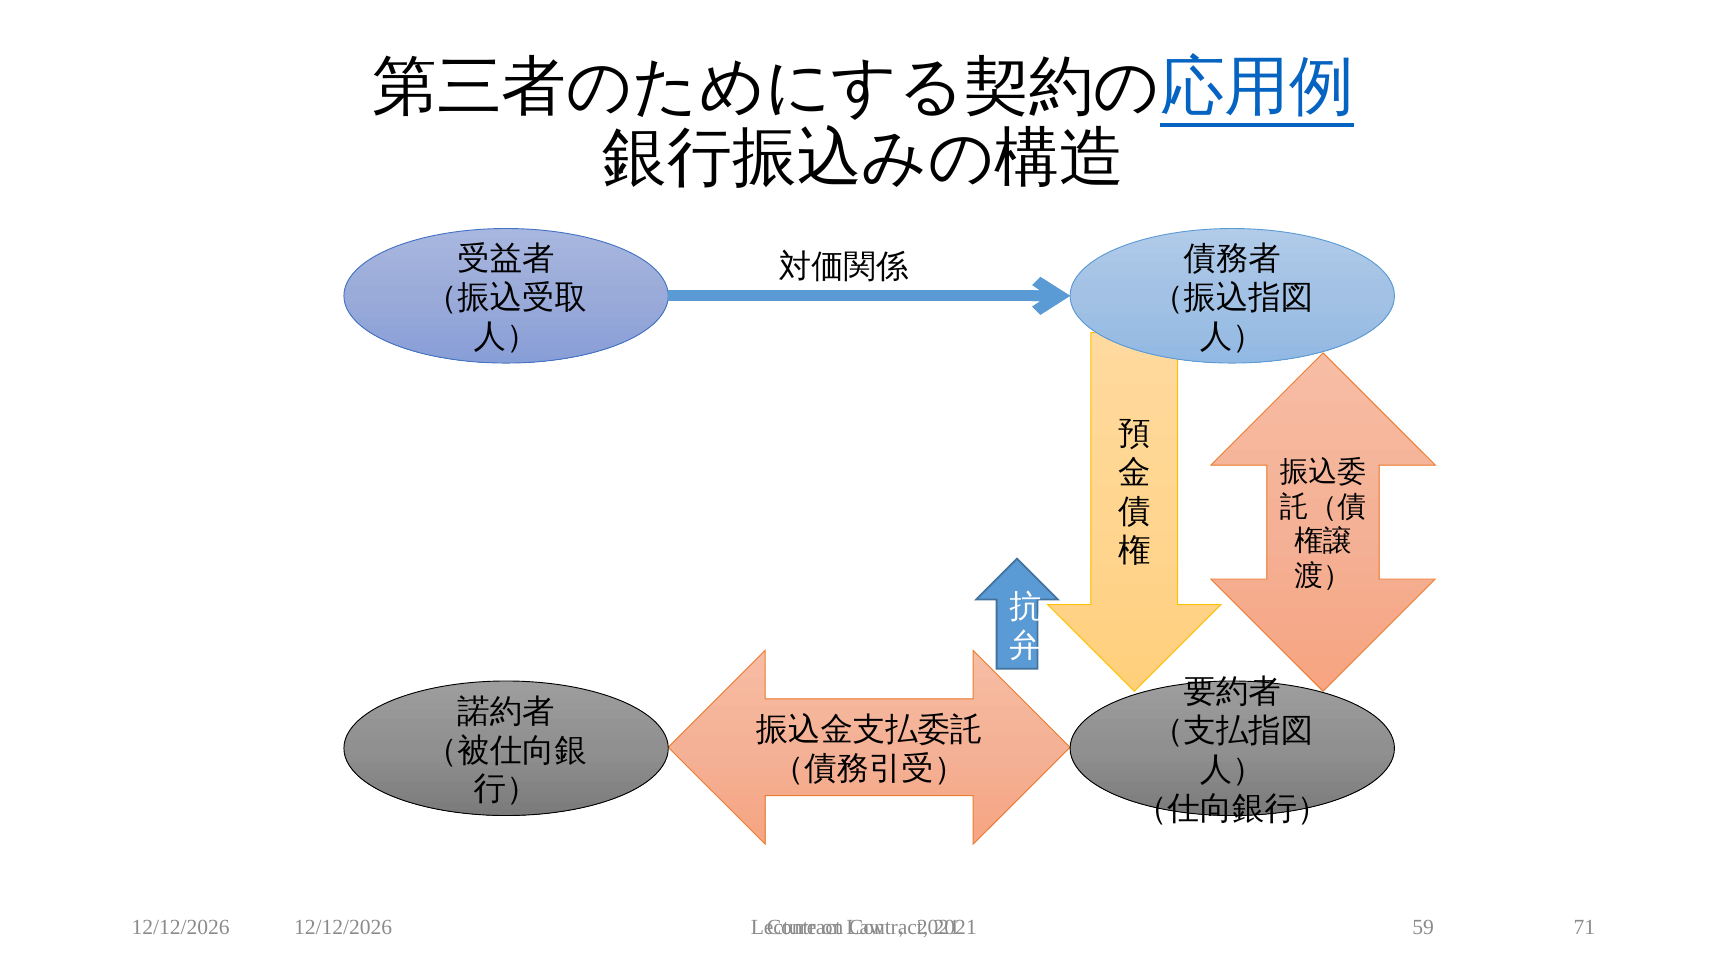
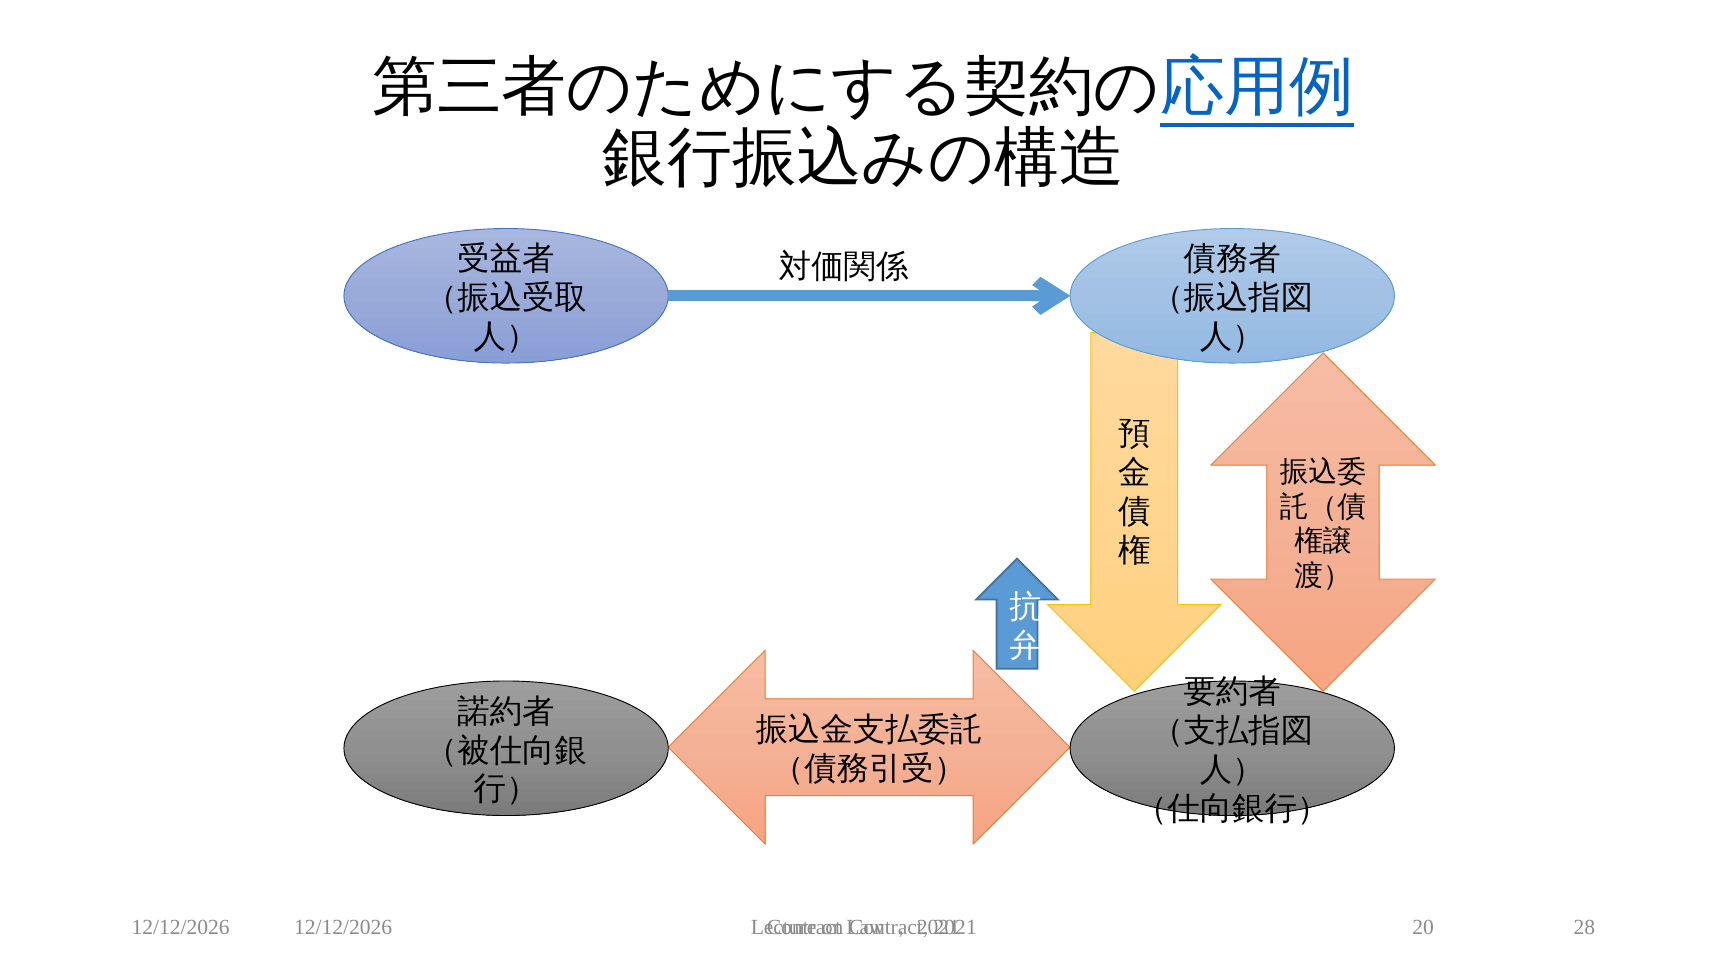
59: 59 -> 20
71: 71 -> 28
